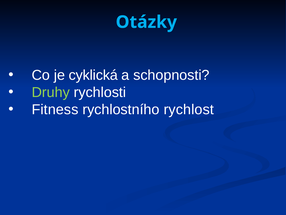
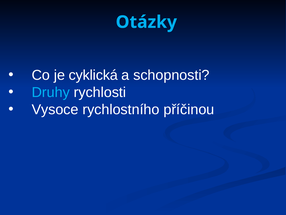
Druhy colour: light green -> light blue
Fitness: Fitness -> Vysoce
rychlost: rychlost -> příčinou
